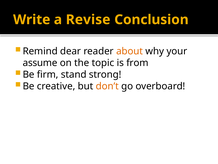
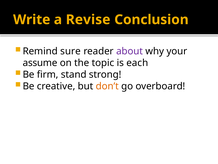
dear: dear -> sure
about colour: orange -> purple
from: from -> each
